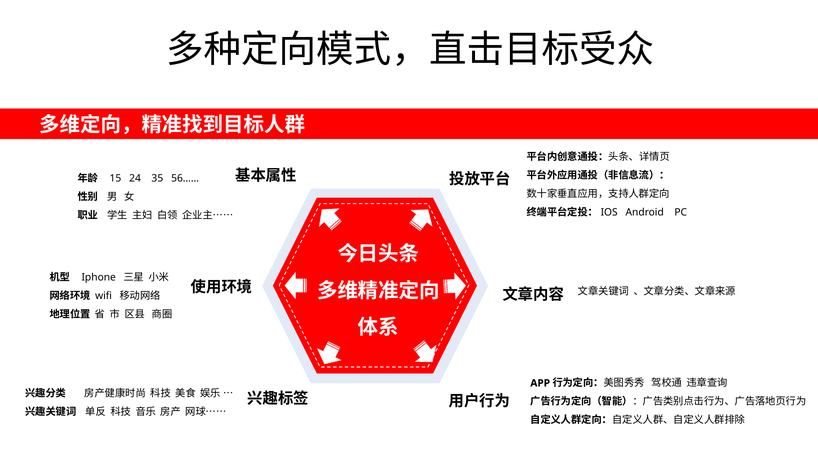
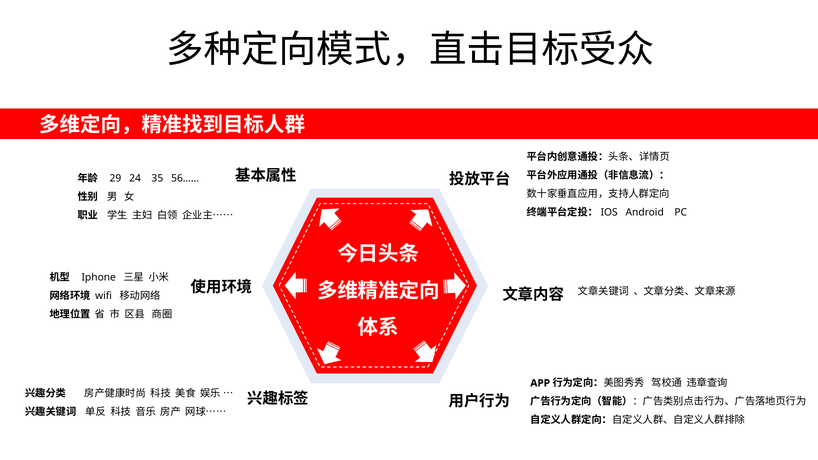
15: 15 -> 29
